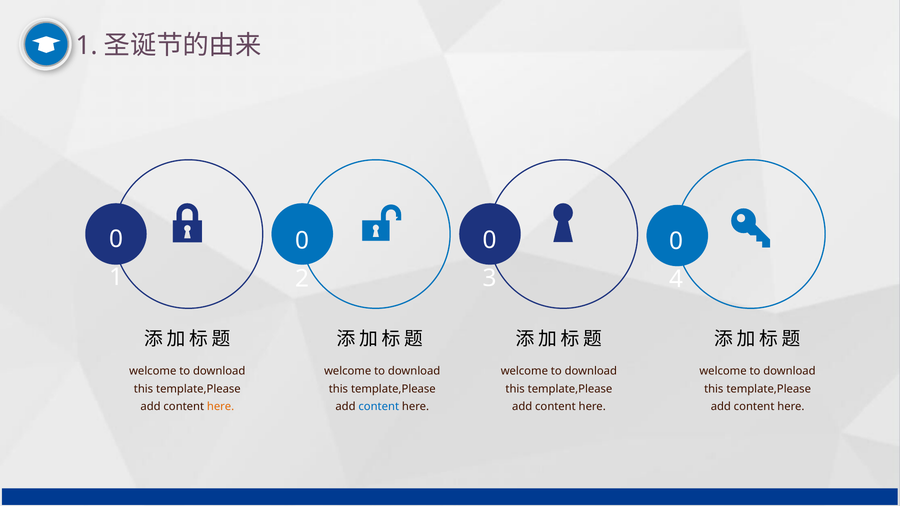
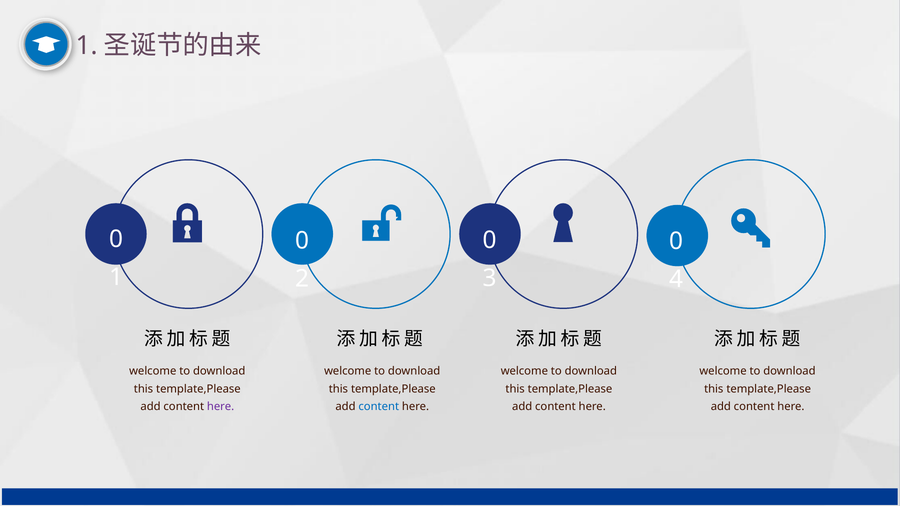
here at (221, 407) colour: orange -> purple
